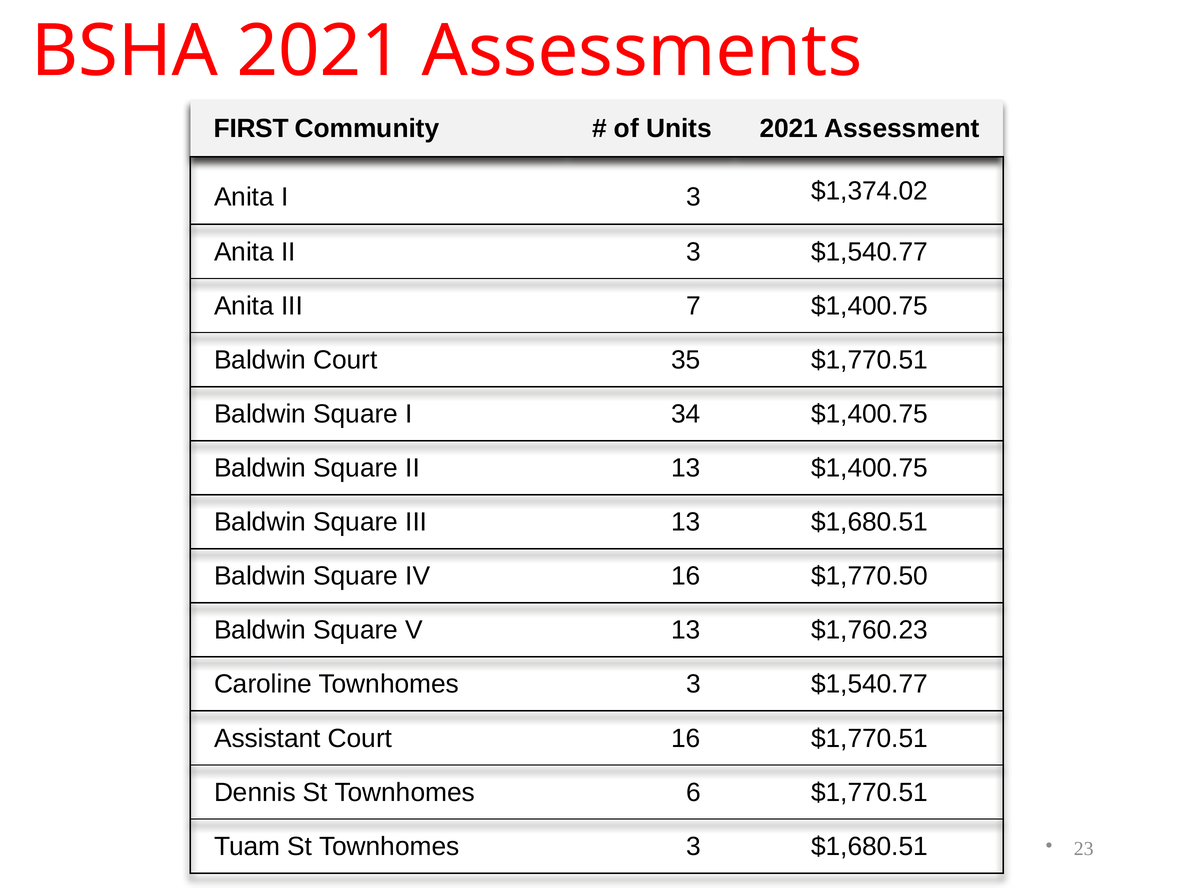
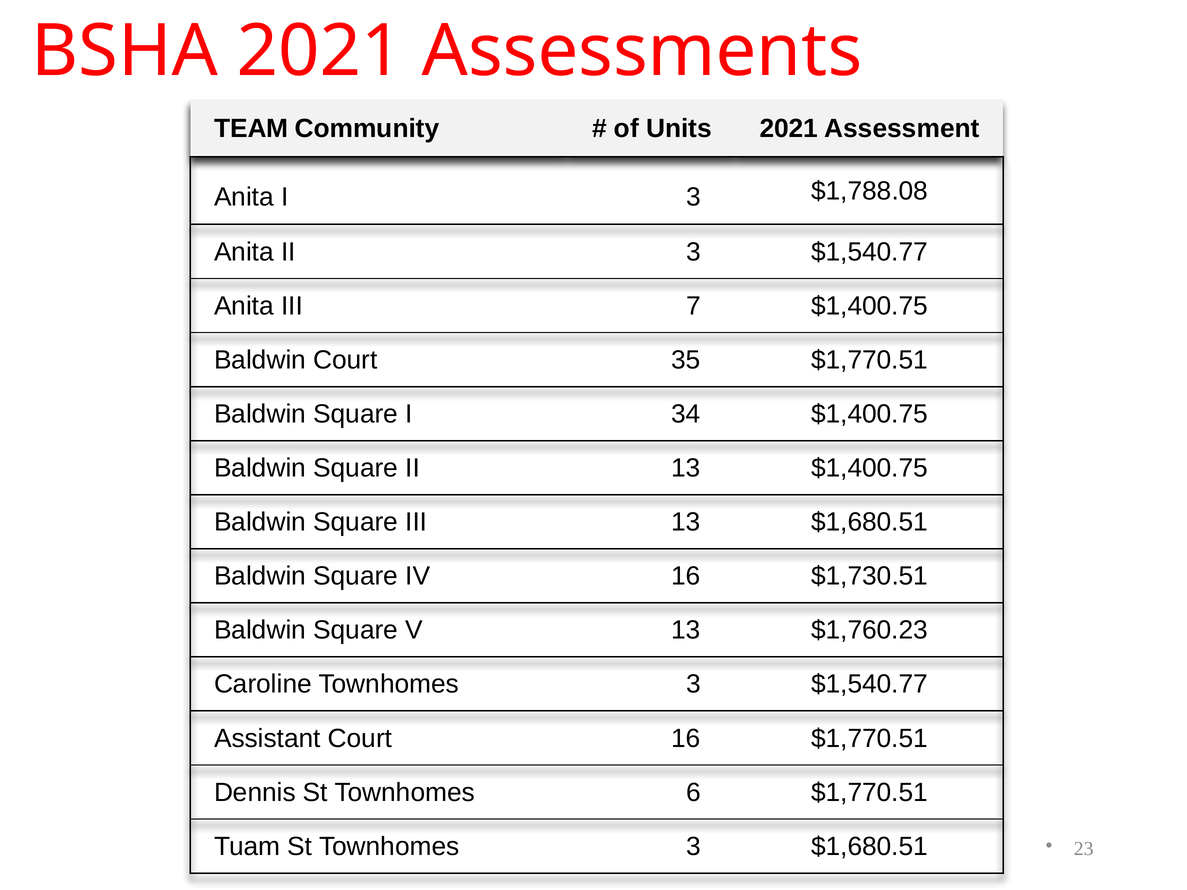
FIRST: FIRST -> TEAM
$1,374.02: $1,374.02 -> $1,788.08
$1,770.50: $1,770.50 -> $1,730.51
